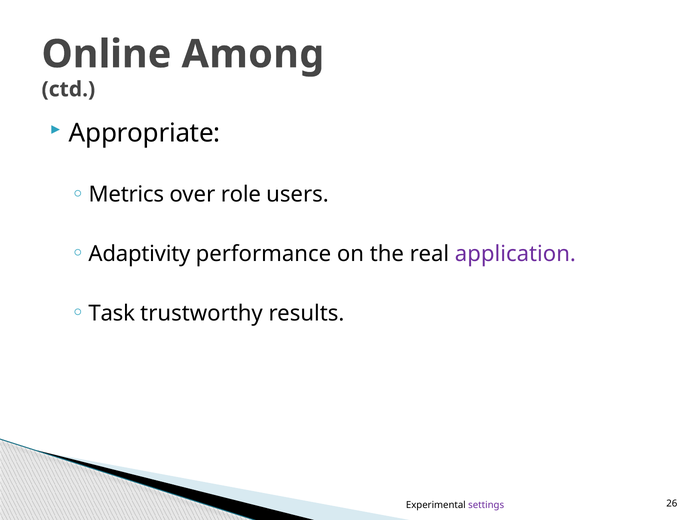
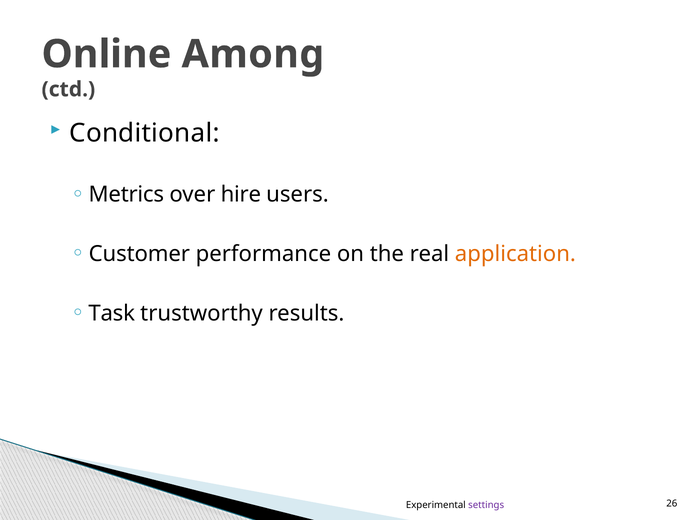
Appropriate: Appropriate -> Conditional
role: role -> hire
Adaptivity: Adaptivity -> Customer
application colour: purple -> orange
